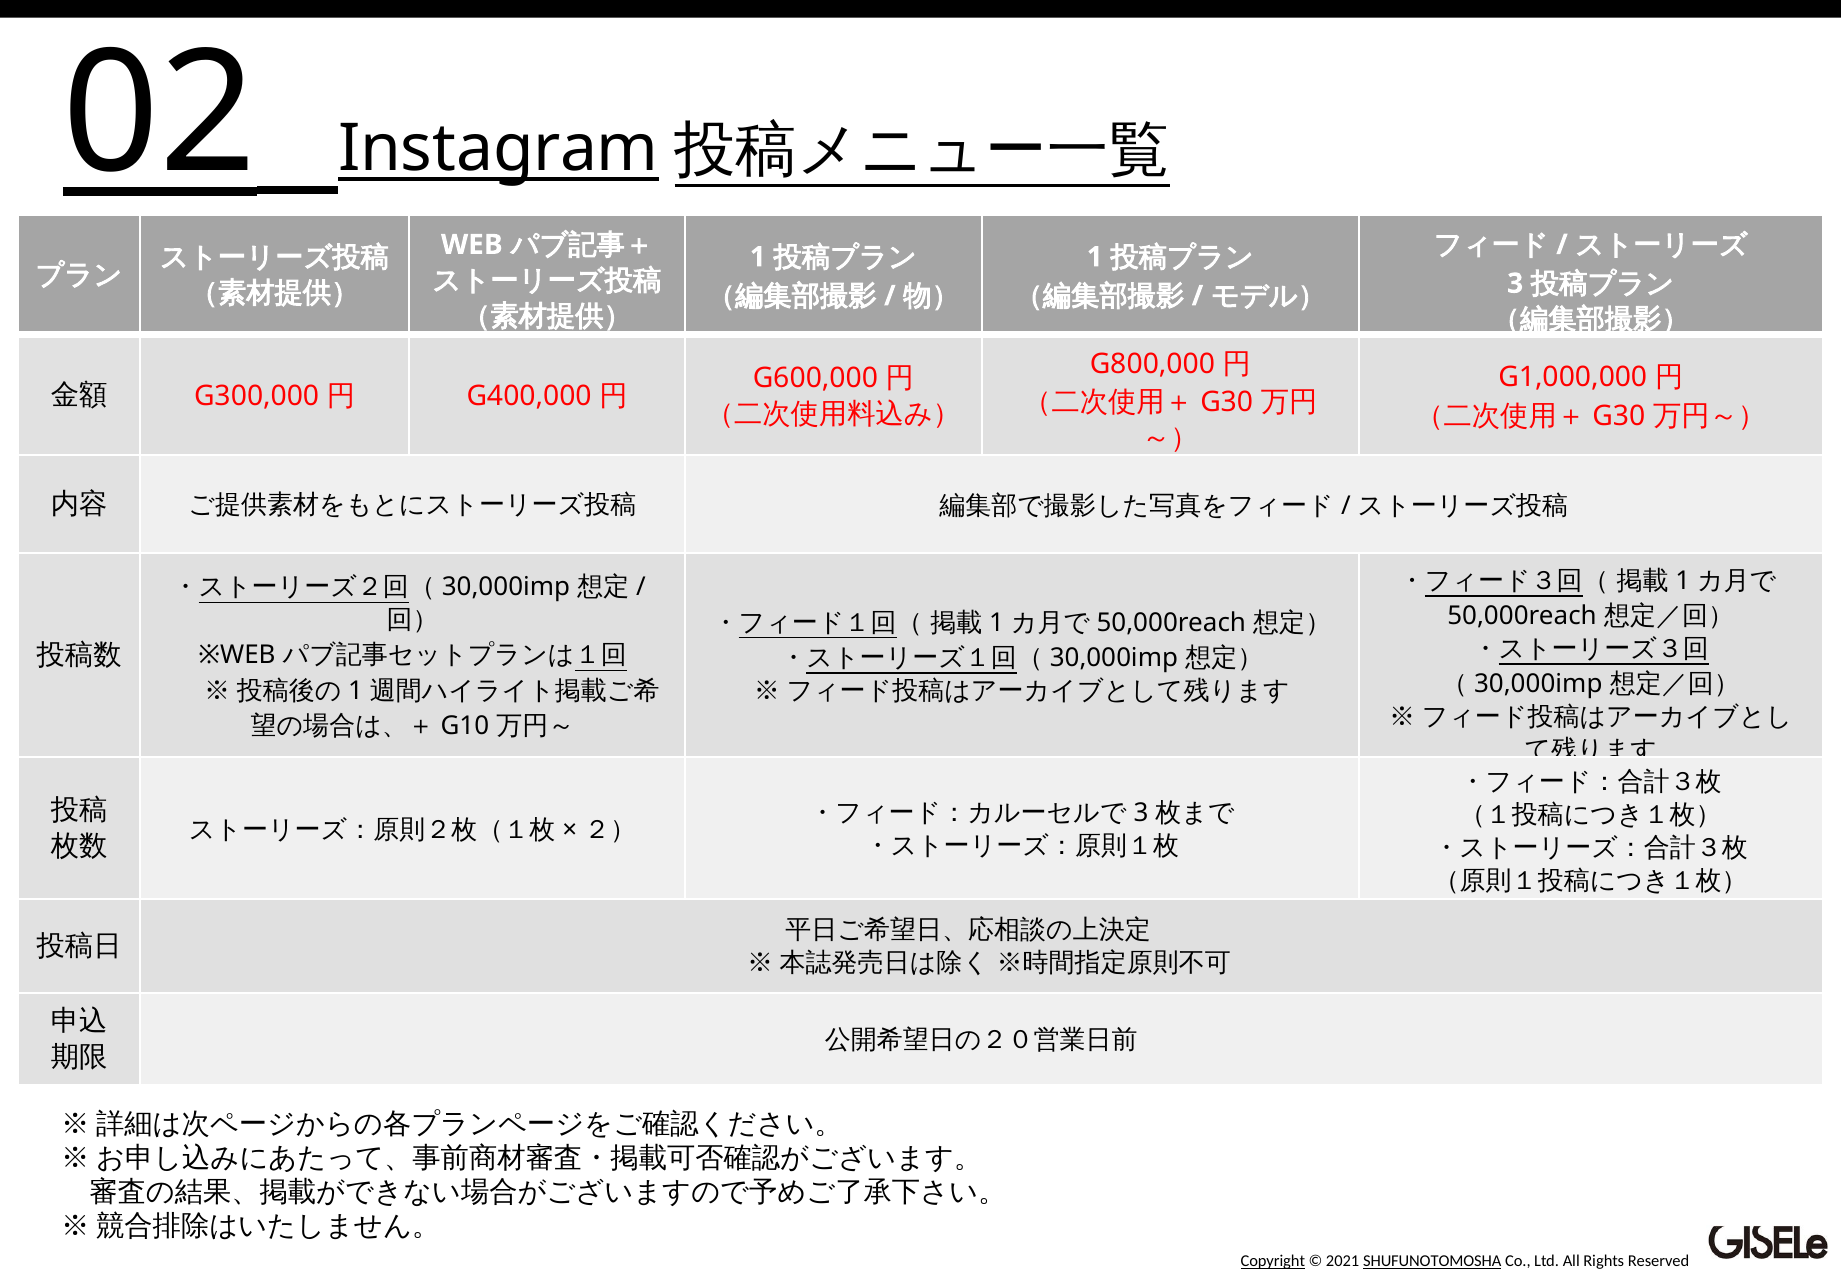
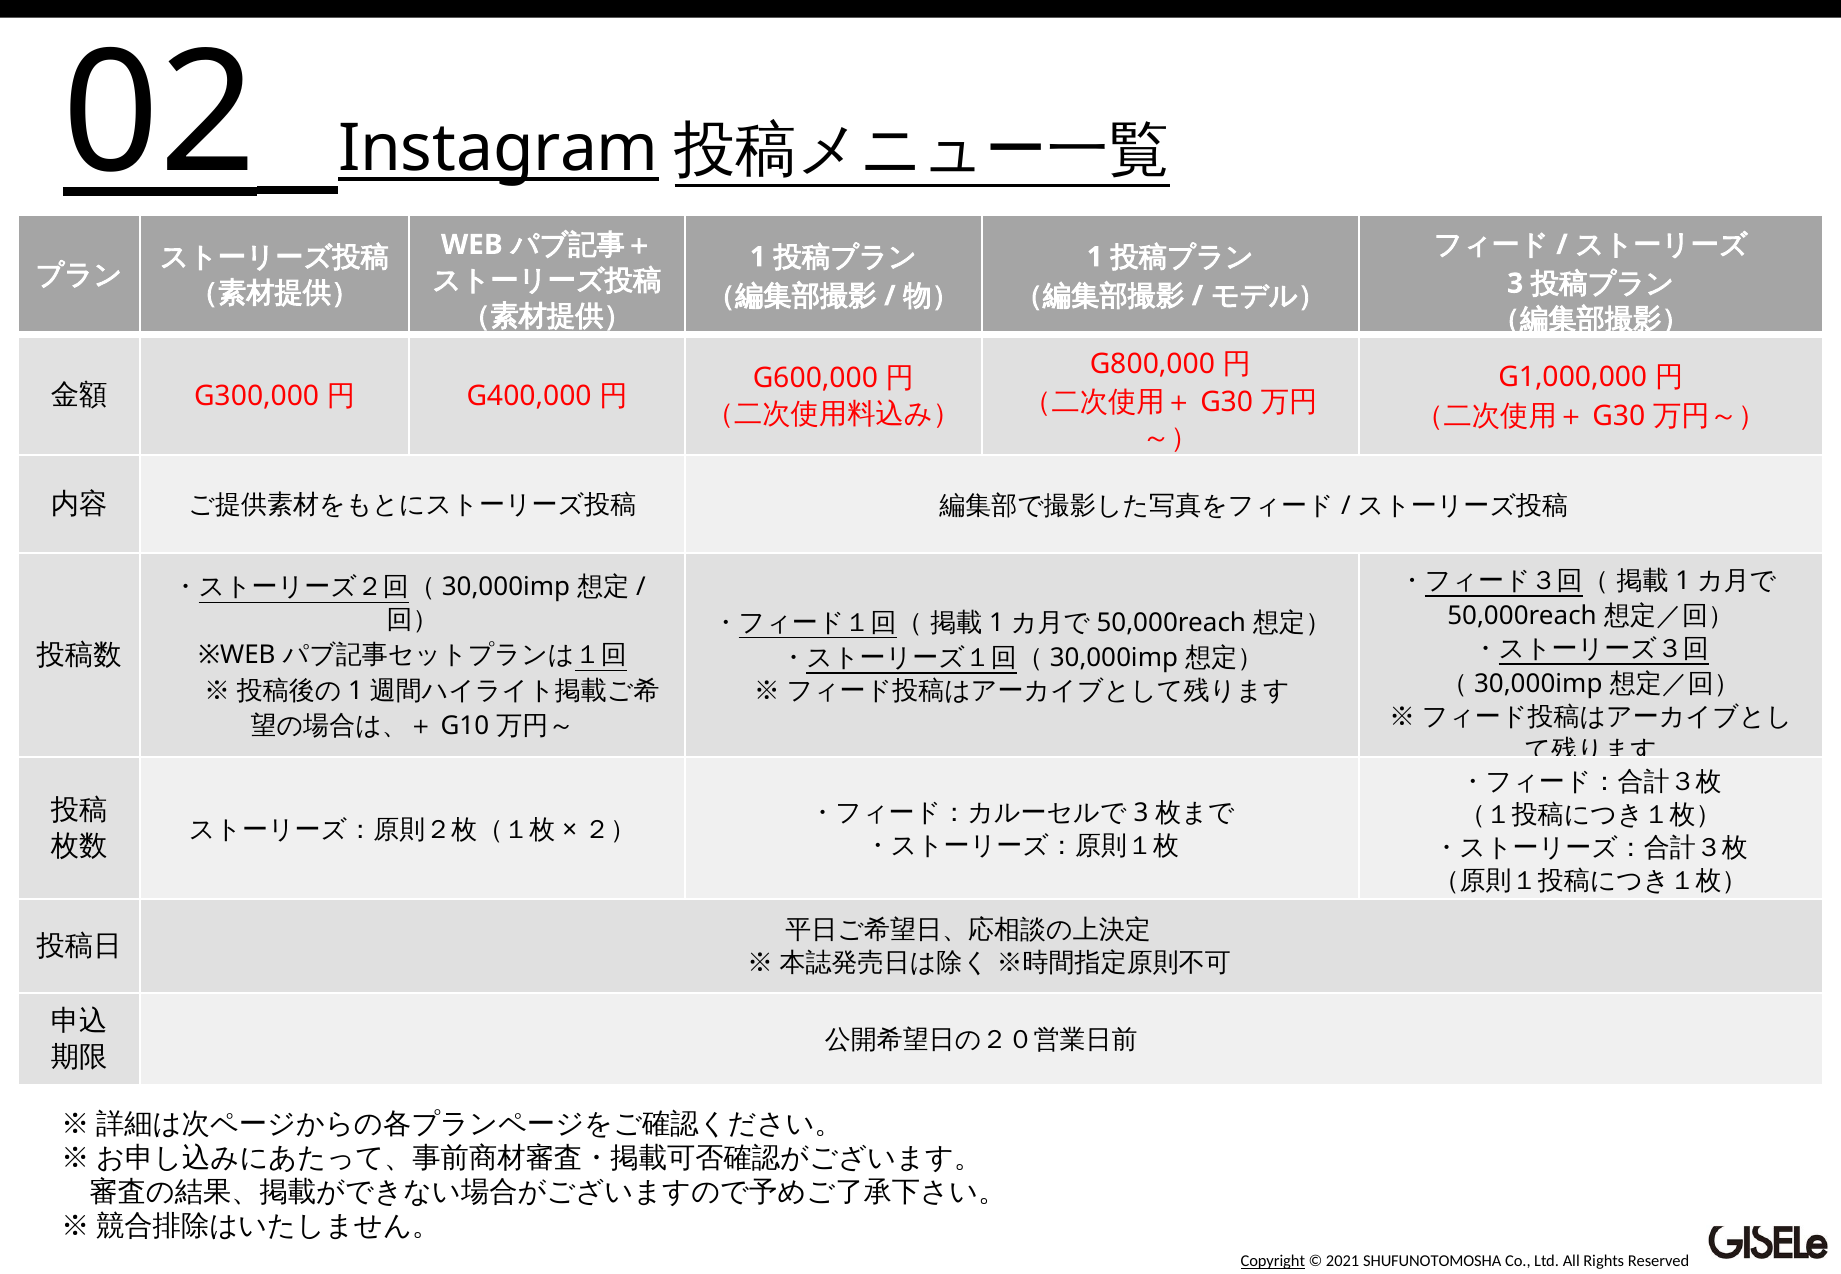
SHUFUNOTOMOSHA underline: present -> none
